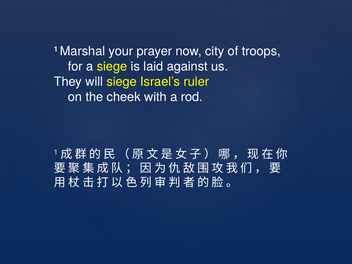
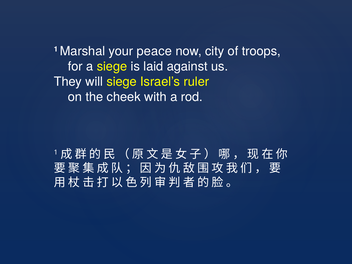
prayer: prayer -> peace
